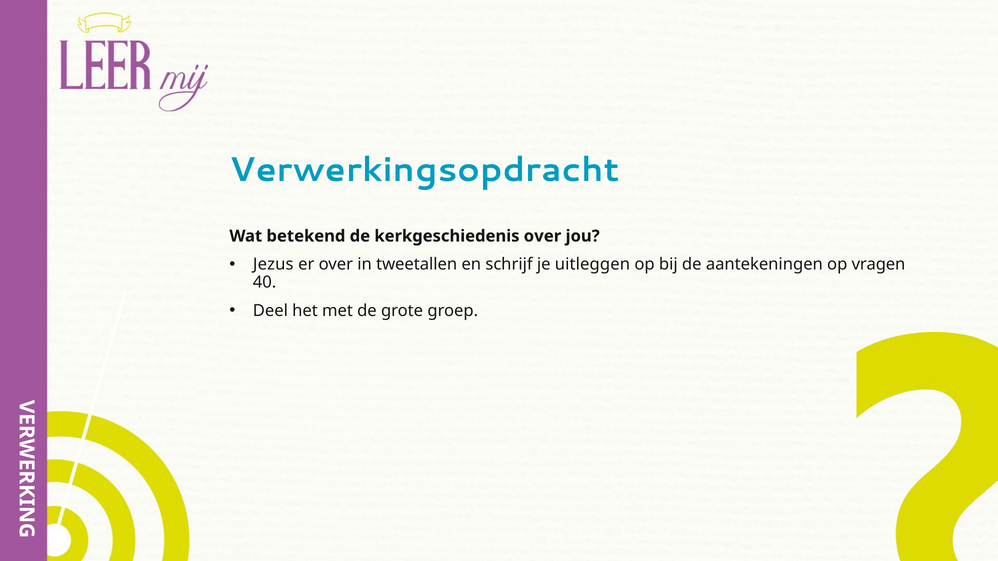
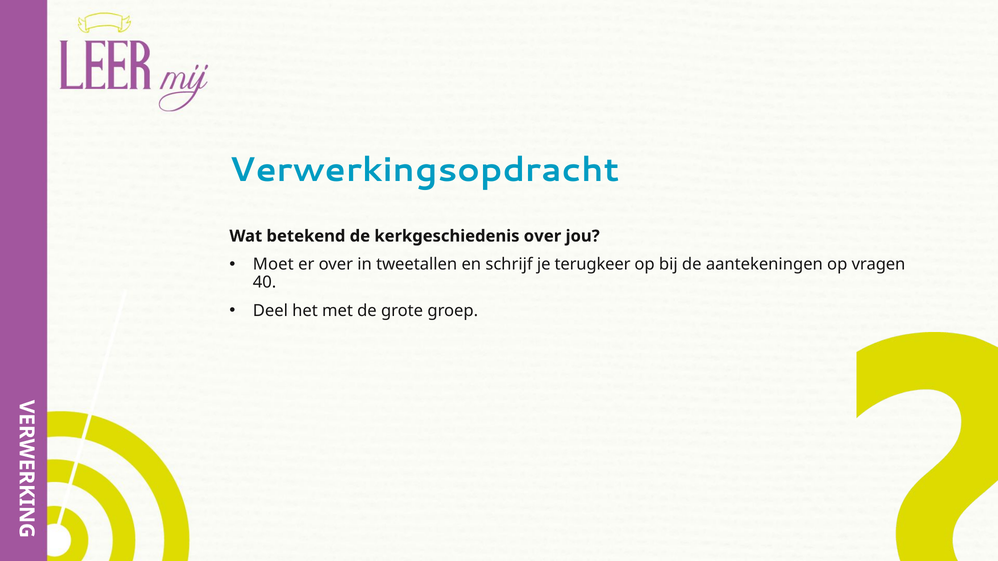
Jezus: Jezus -> Moet
uitleggen: uitleggen -> terugkeer
